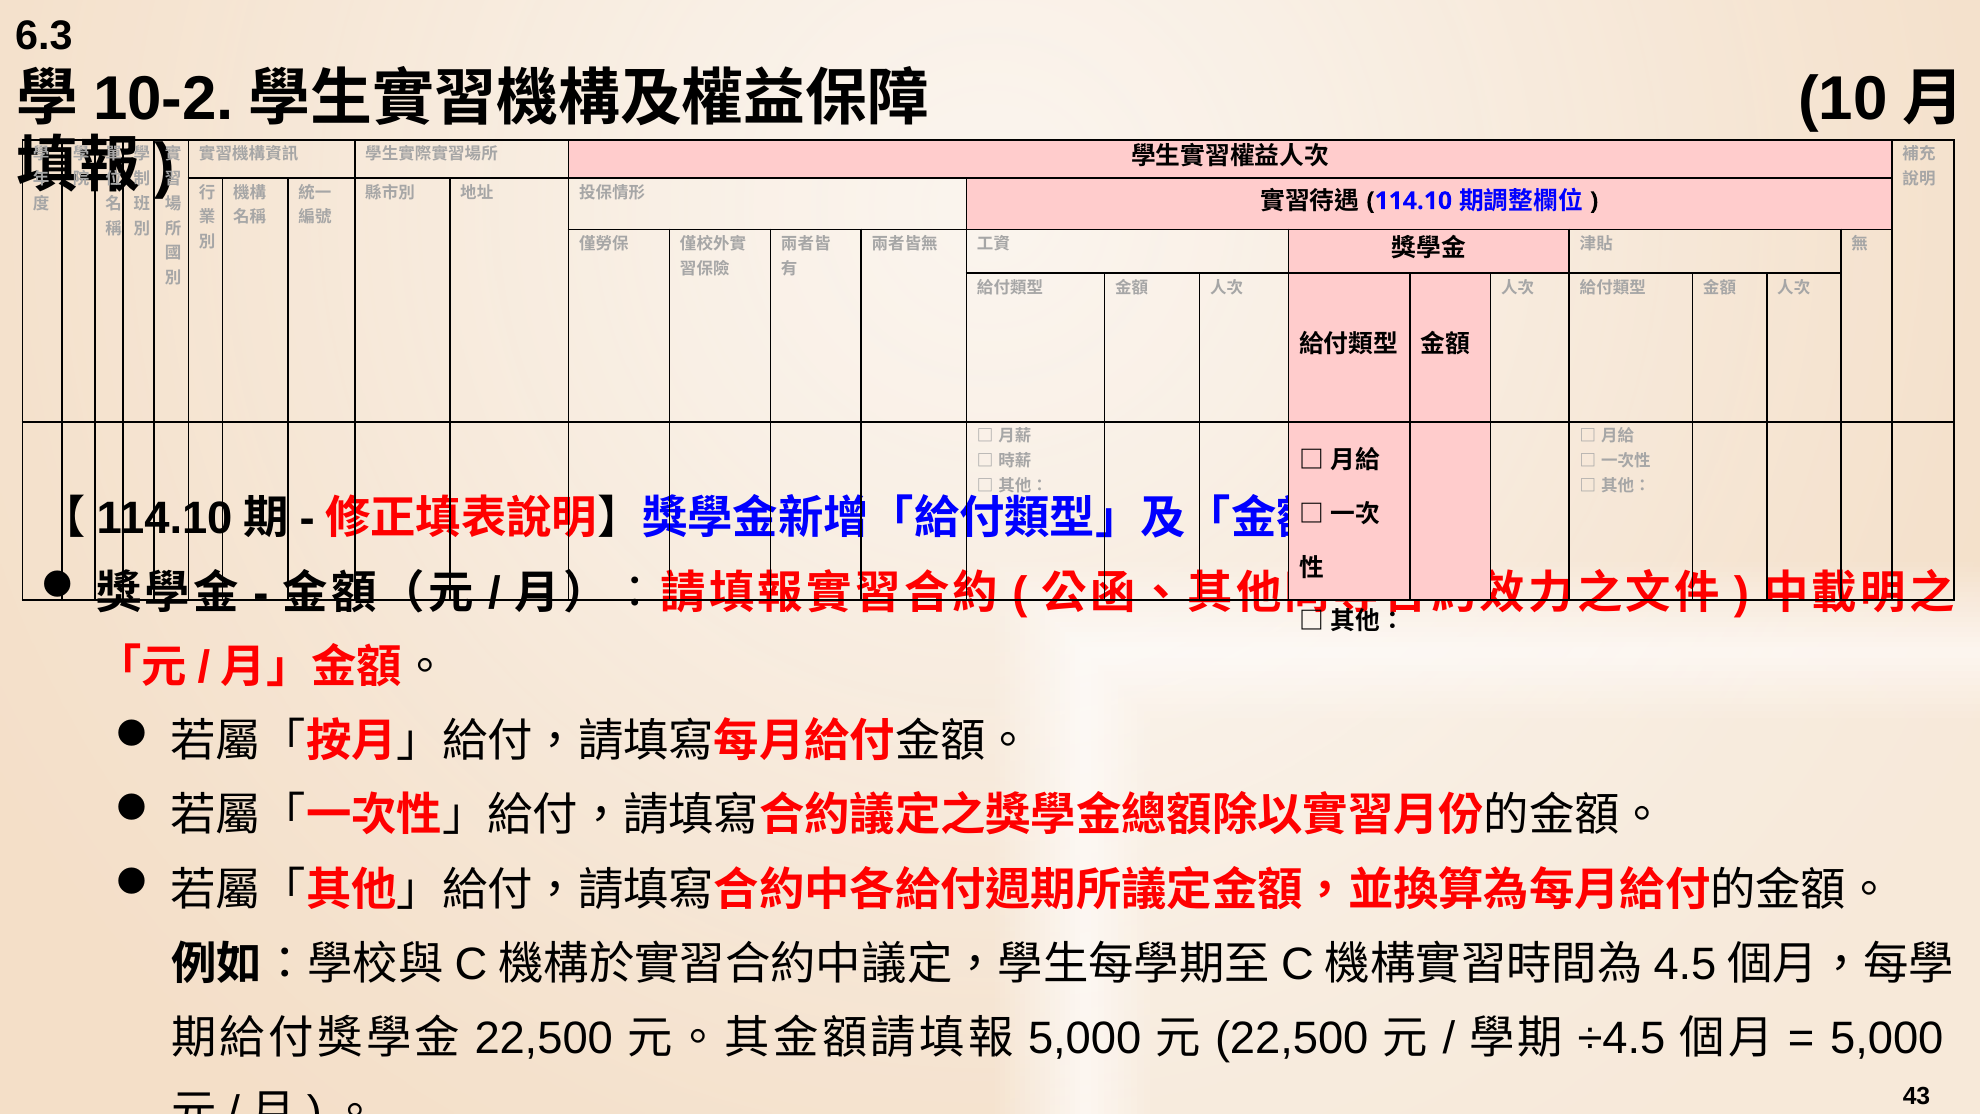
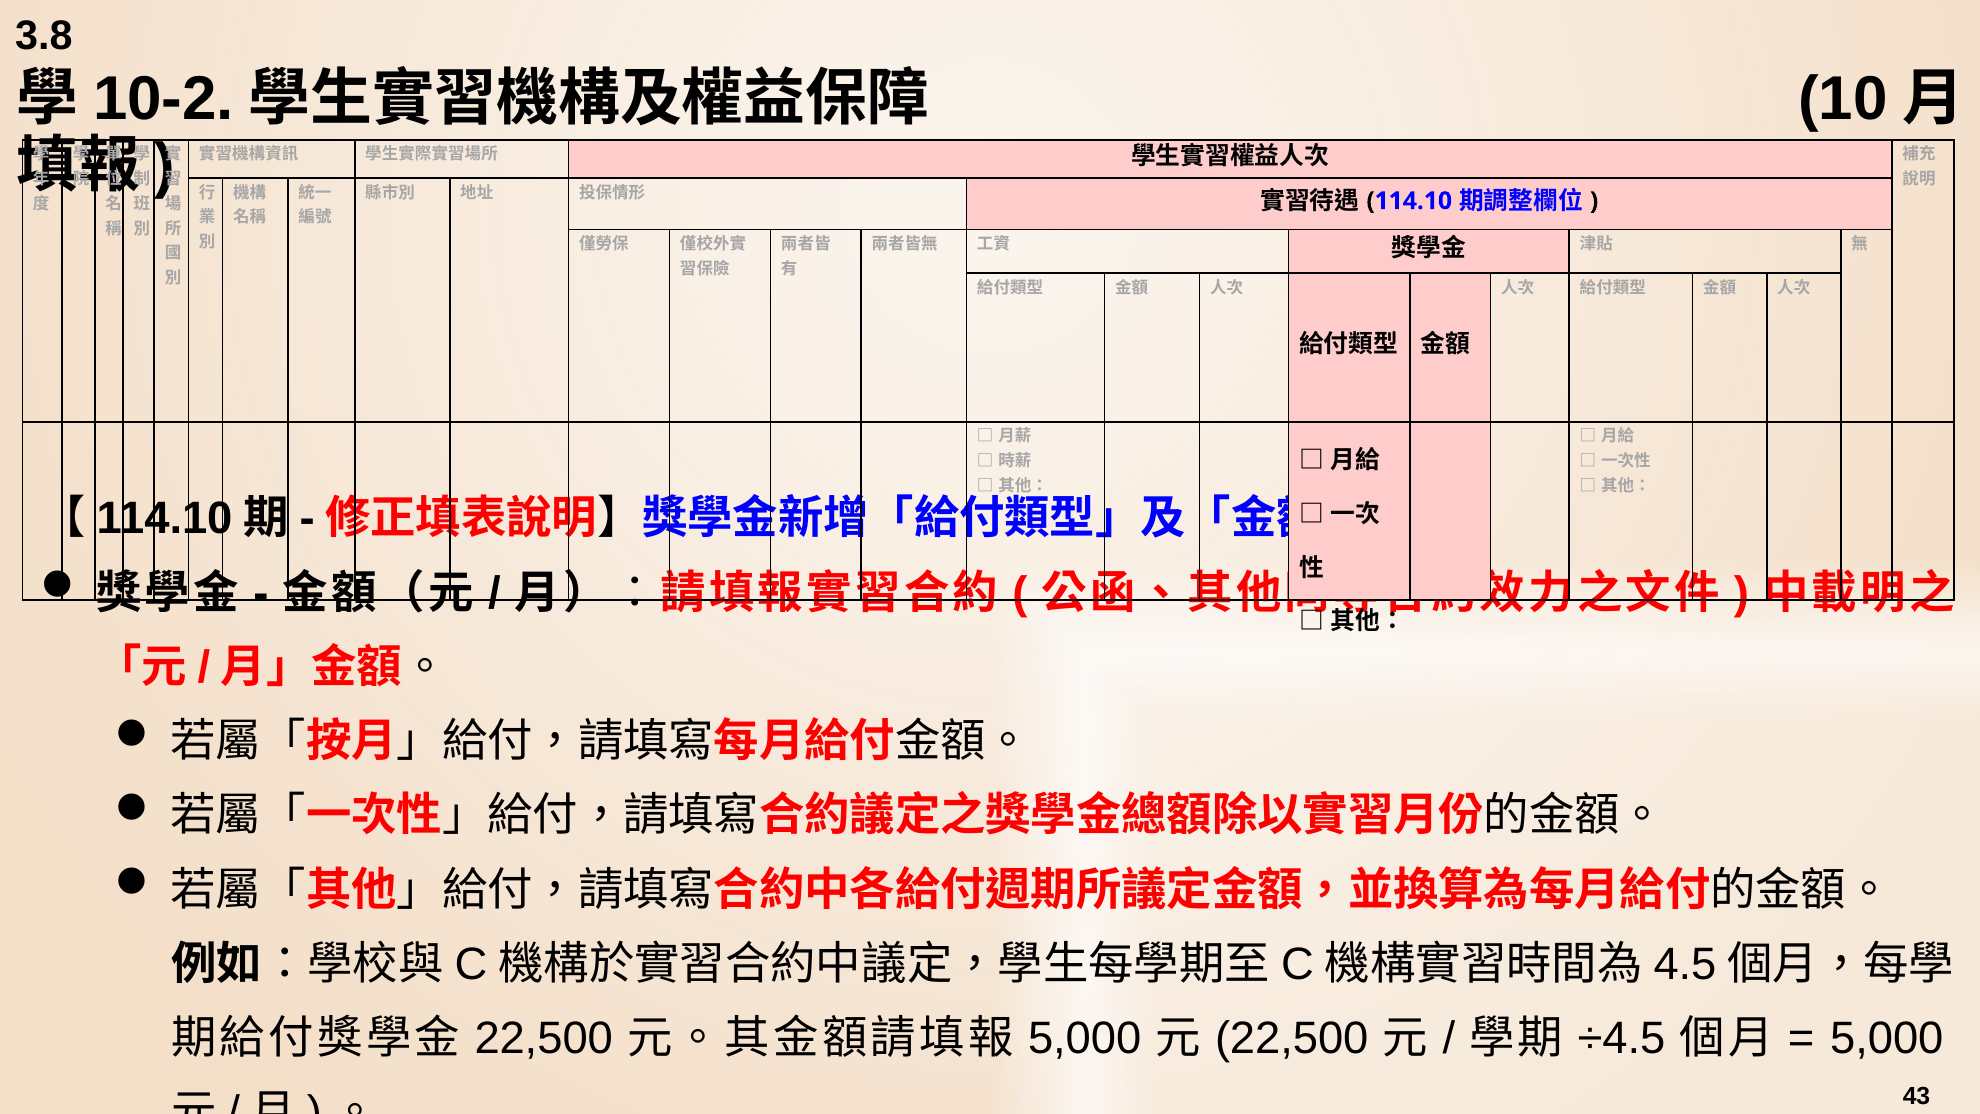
6.3: 6.3 -> 3.8
